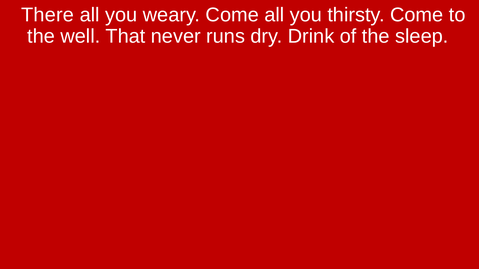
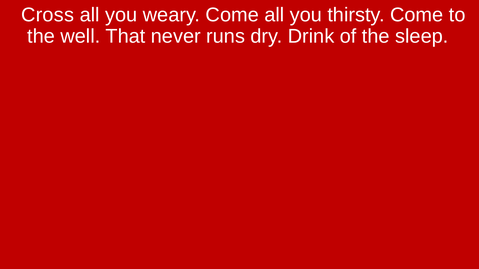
There: There -> Cross
